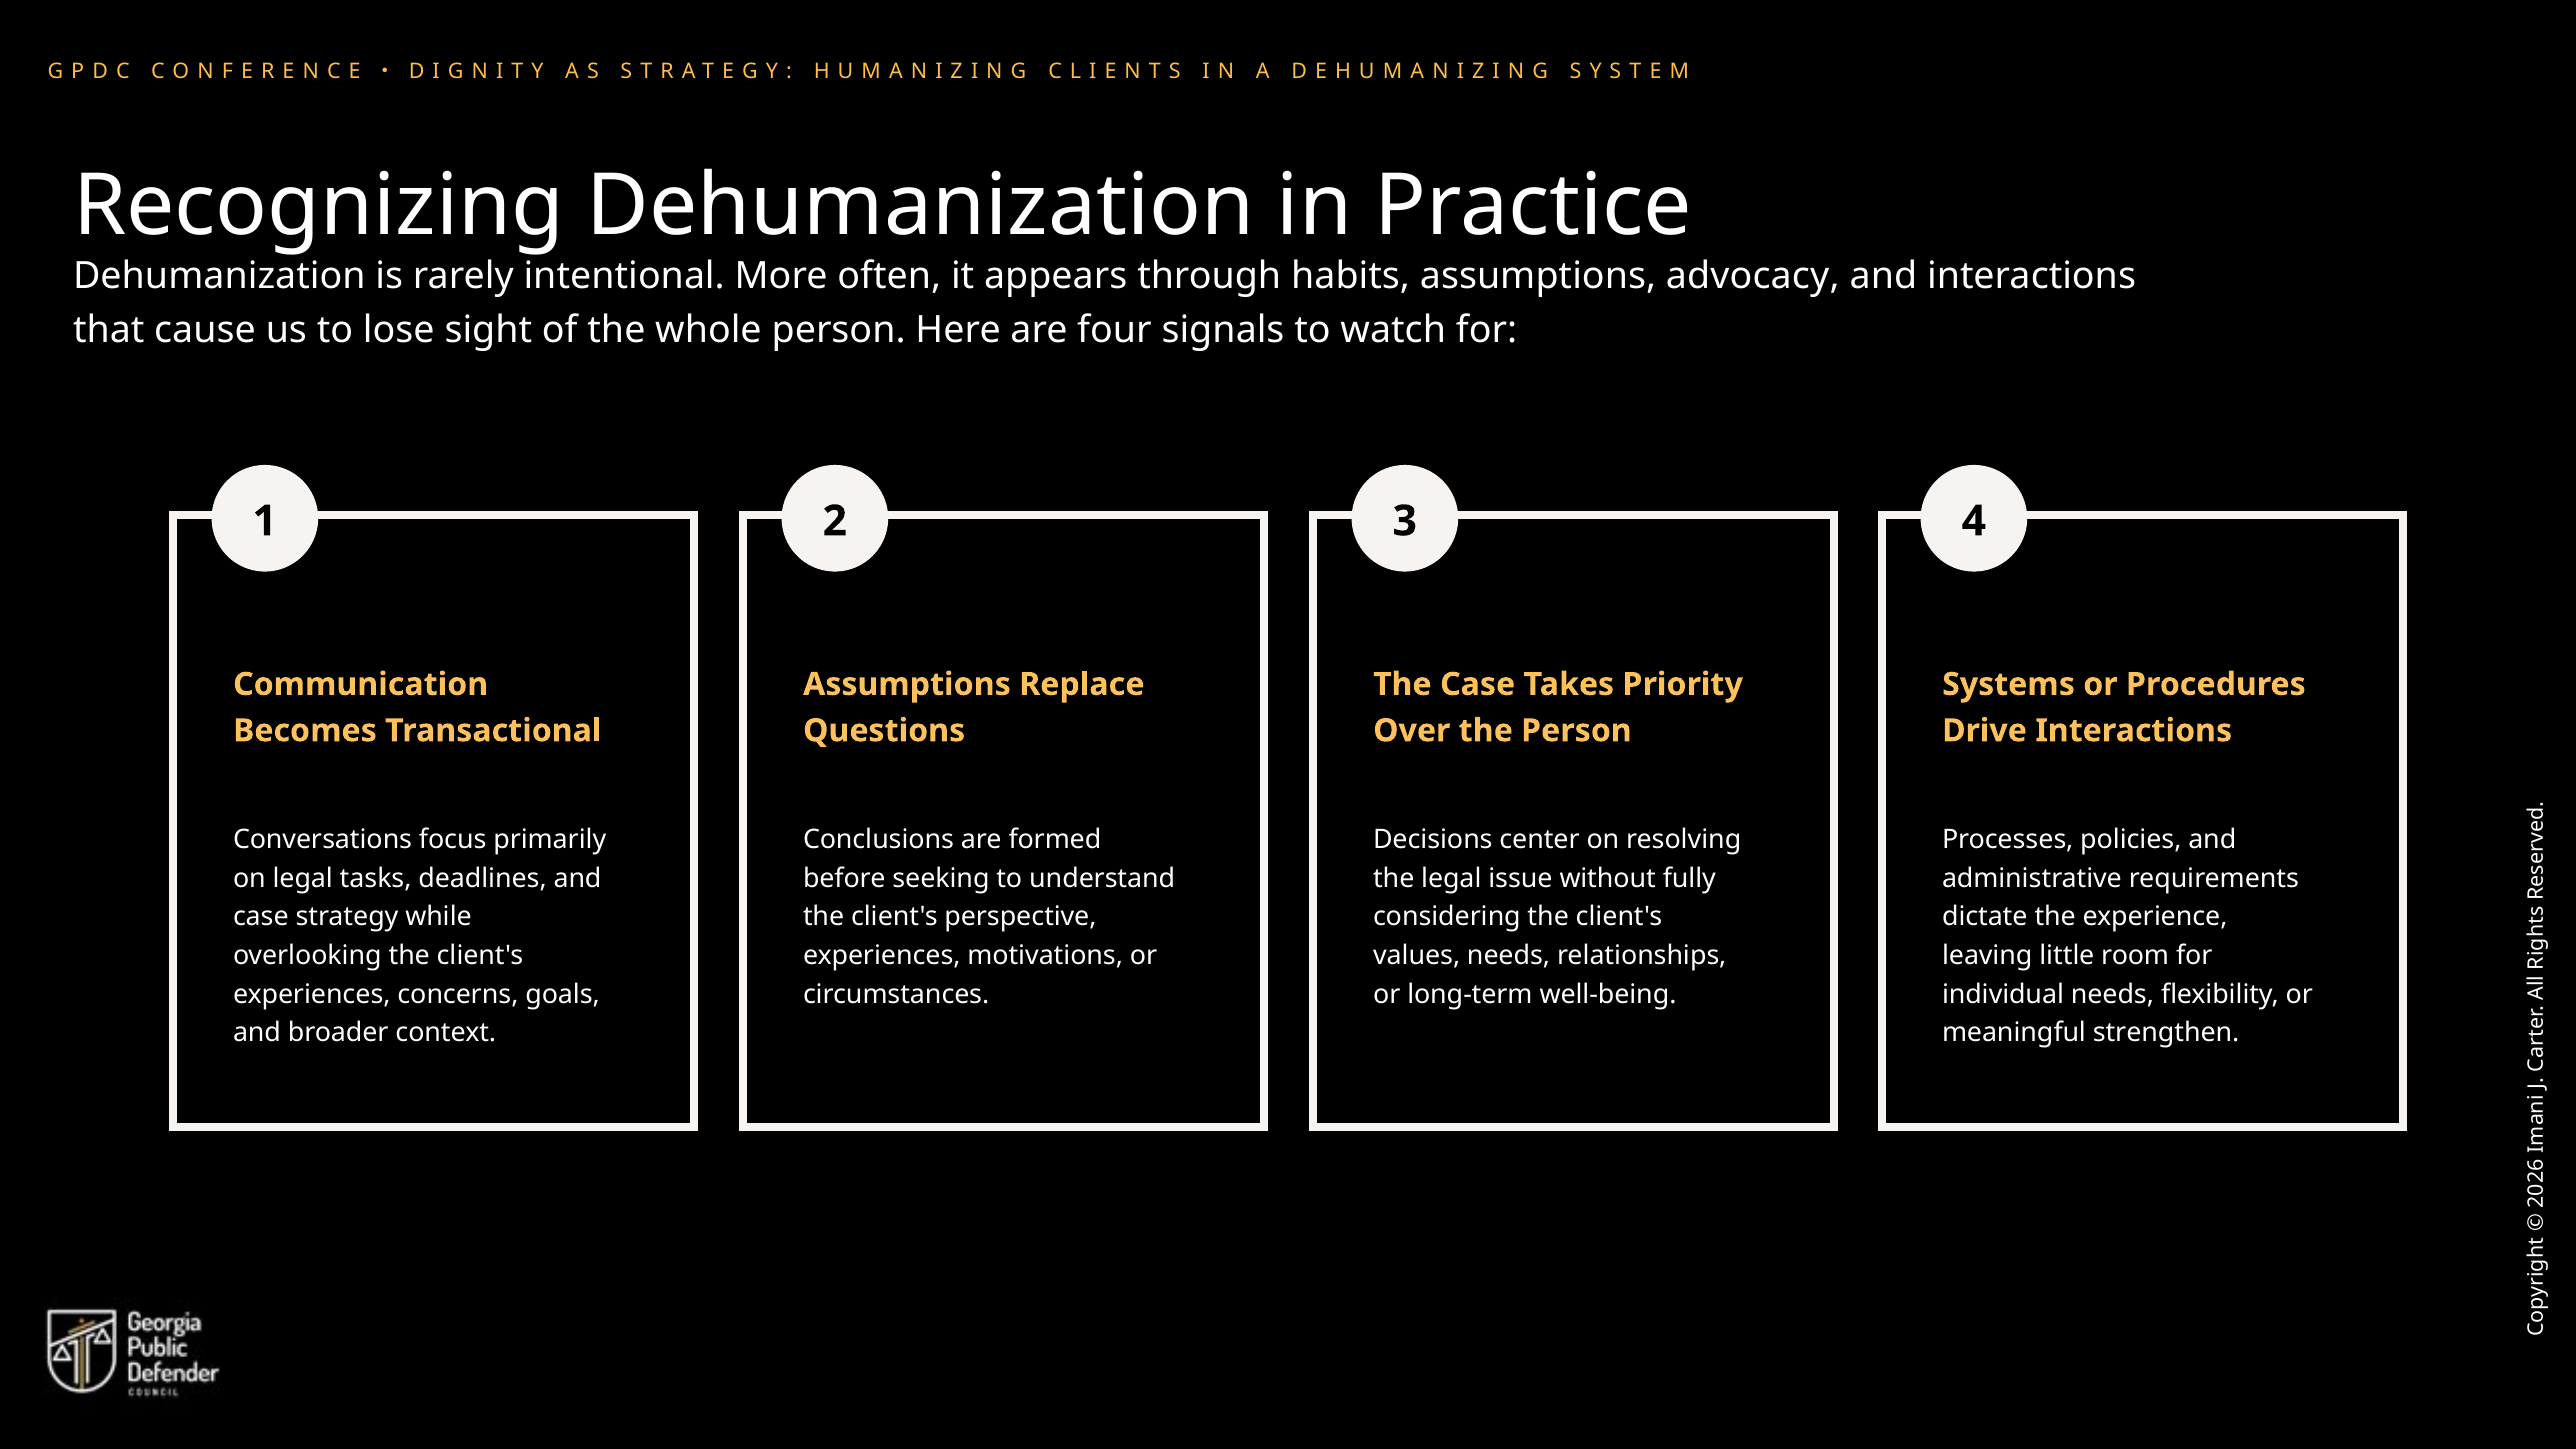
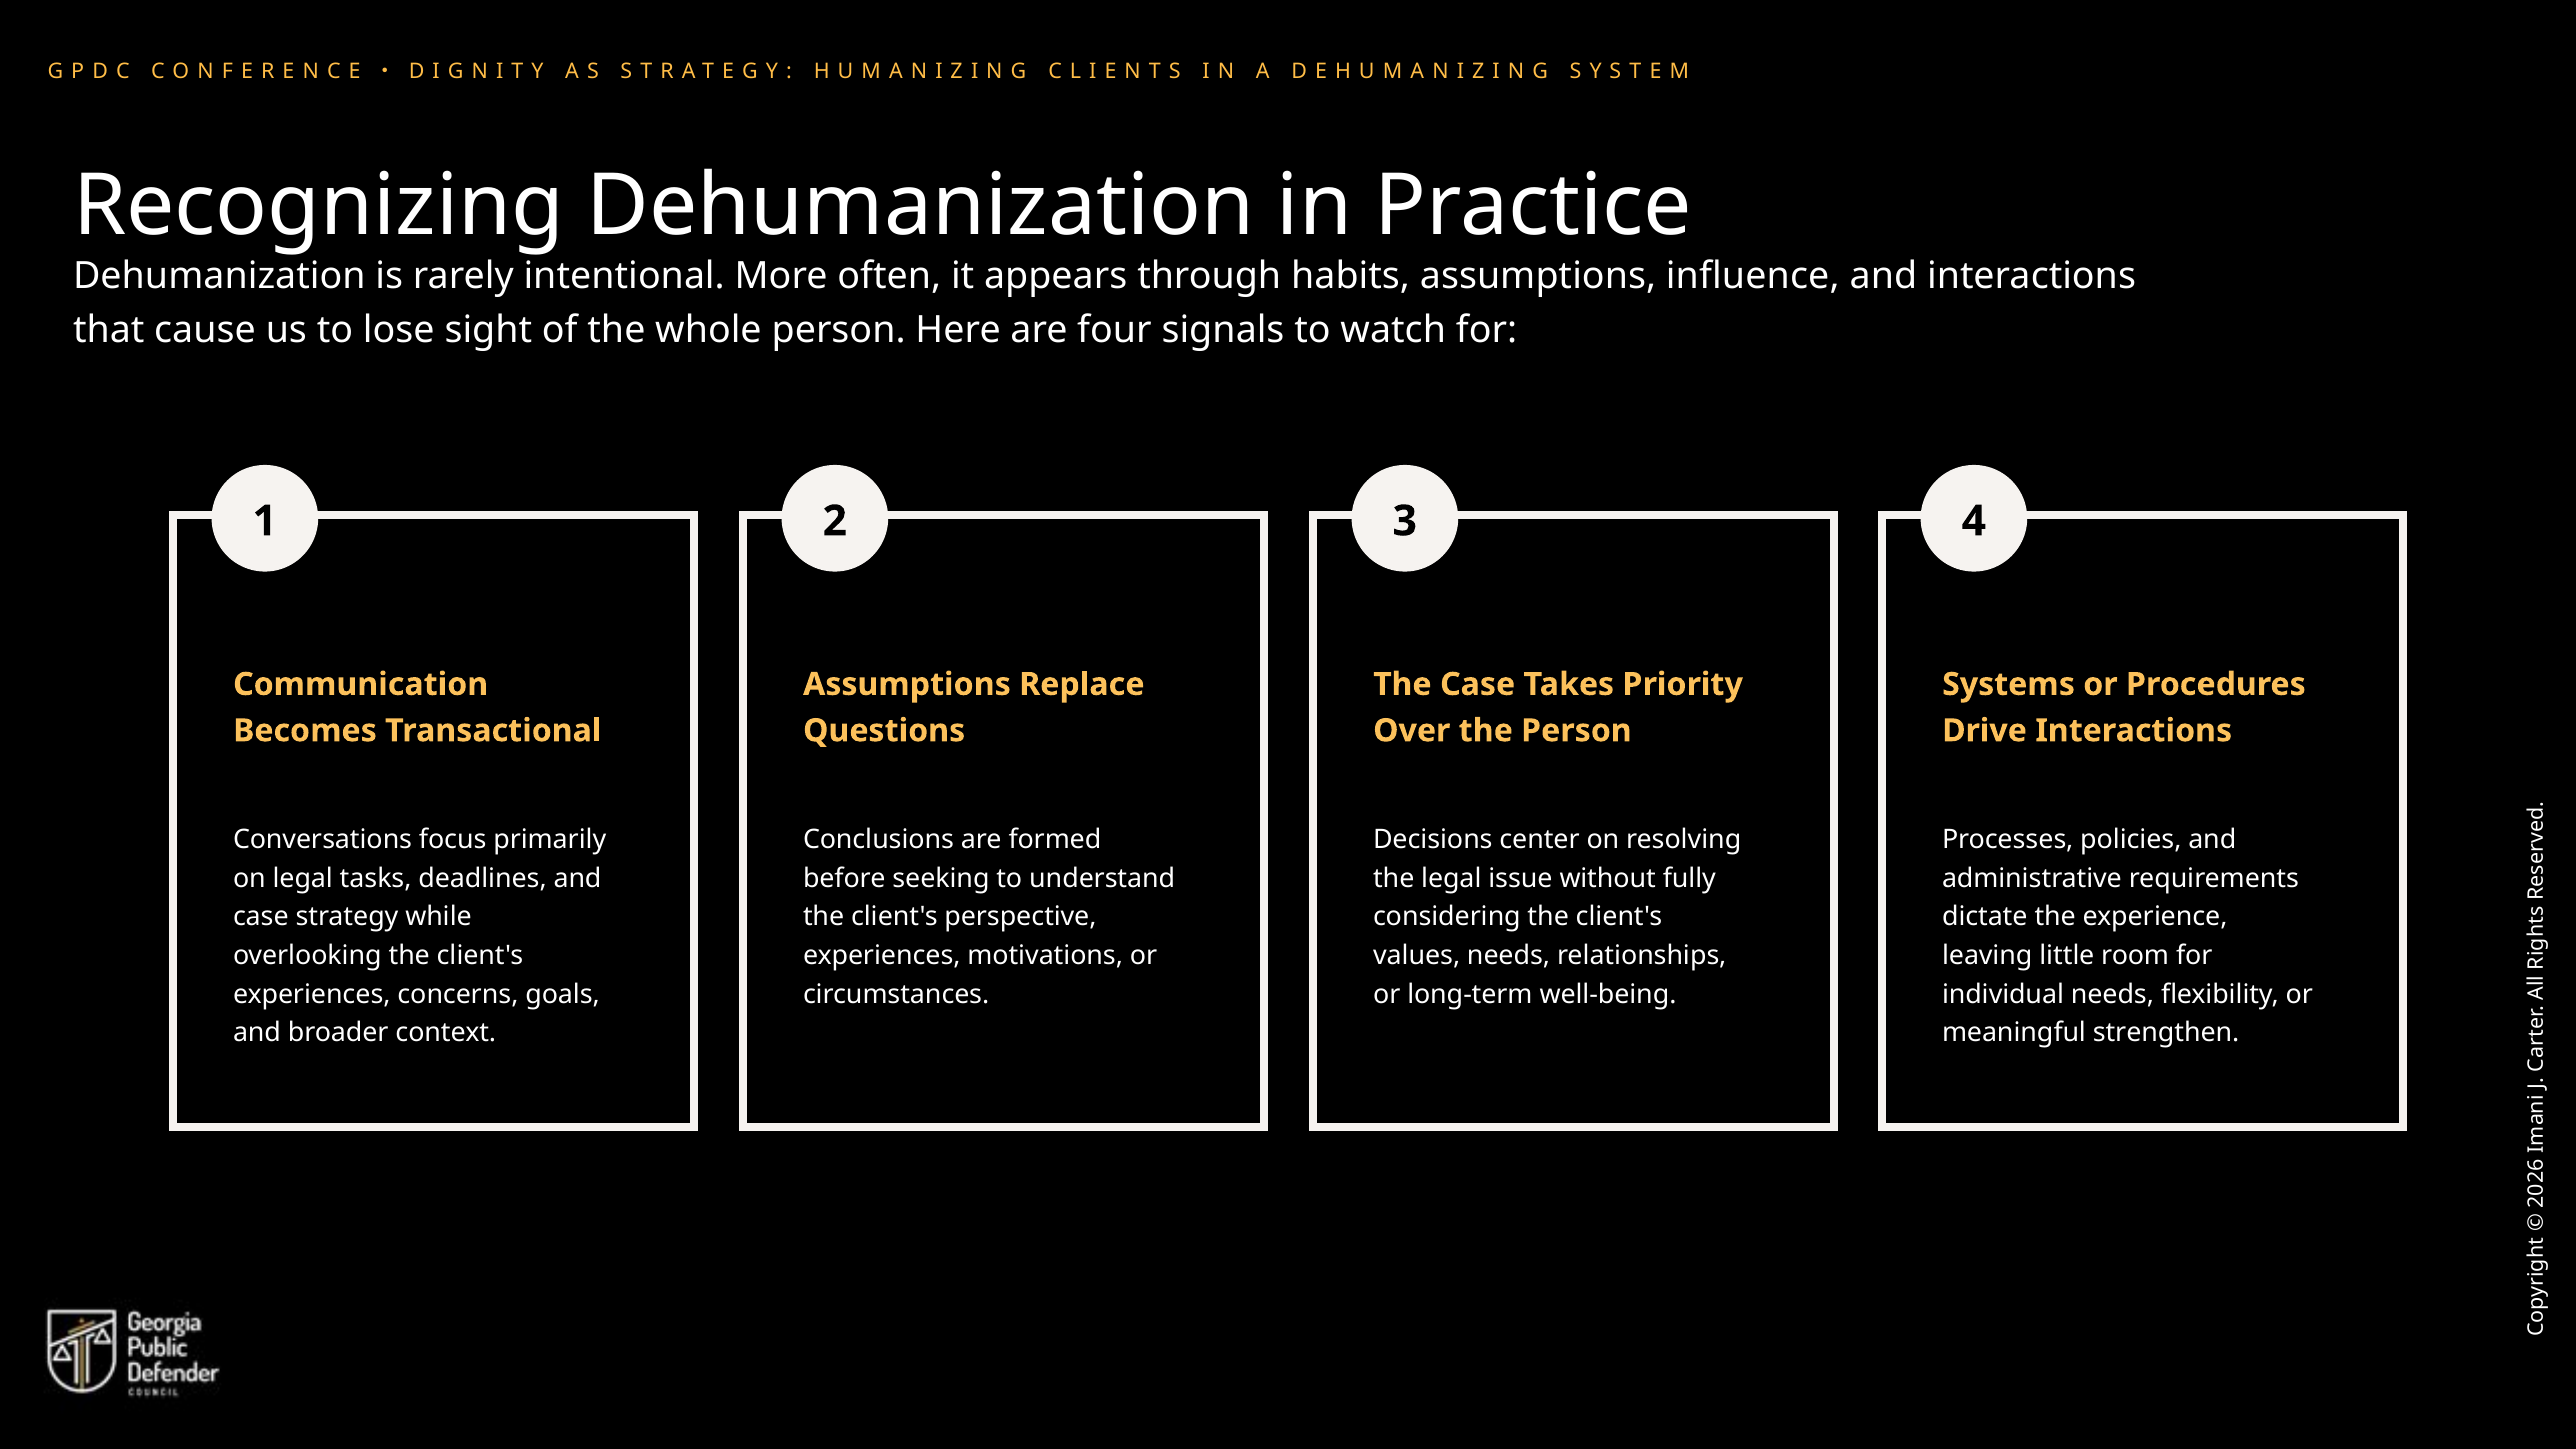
advocacy: advocacy -> influence
